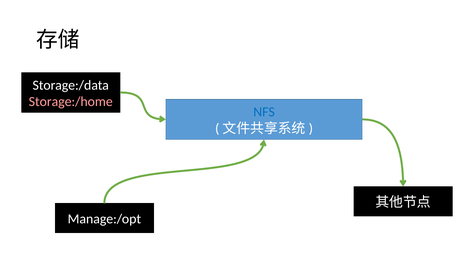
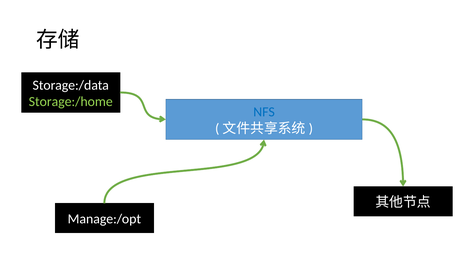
Storage:/home colour: pink -> light green
